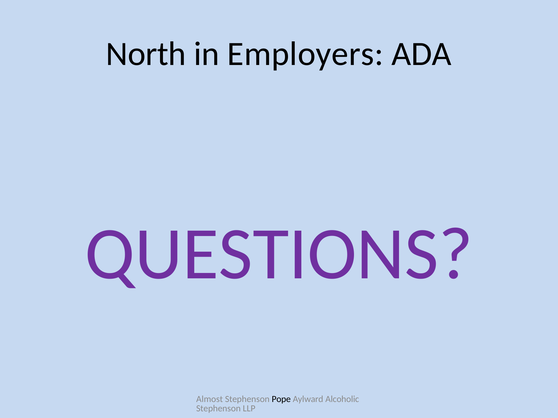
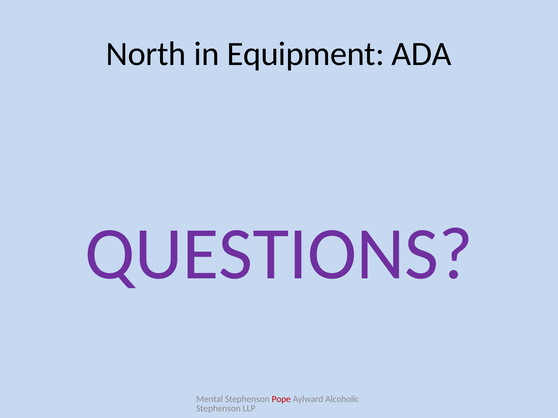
Employers: Employers -> Equipment
Almost: Almost -> Mental
Pope colour: black -> red
